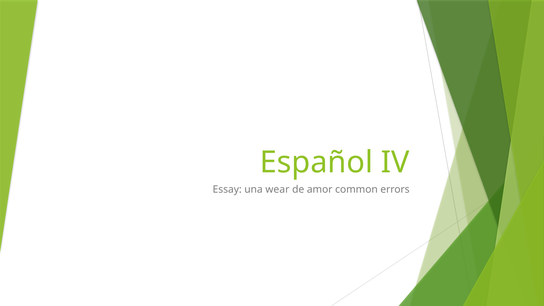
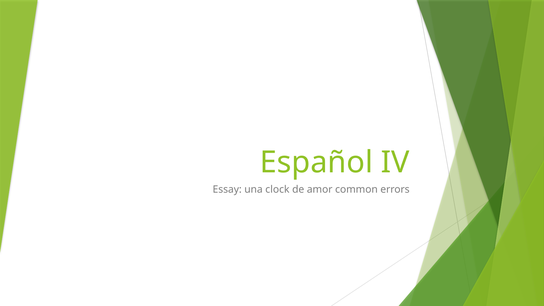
wear: wear -> clock
